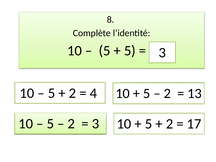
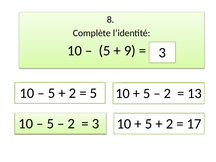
5 at (130, 51): 5 -> 9
4 at (93, 93): 4 -> 5
